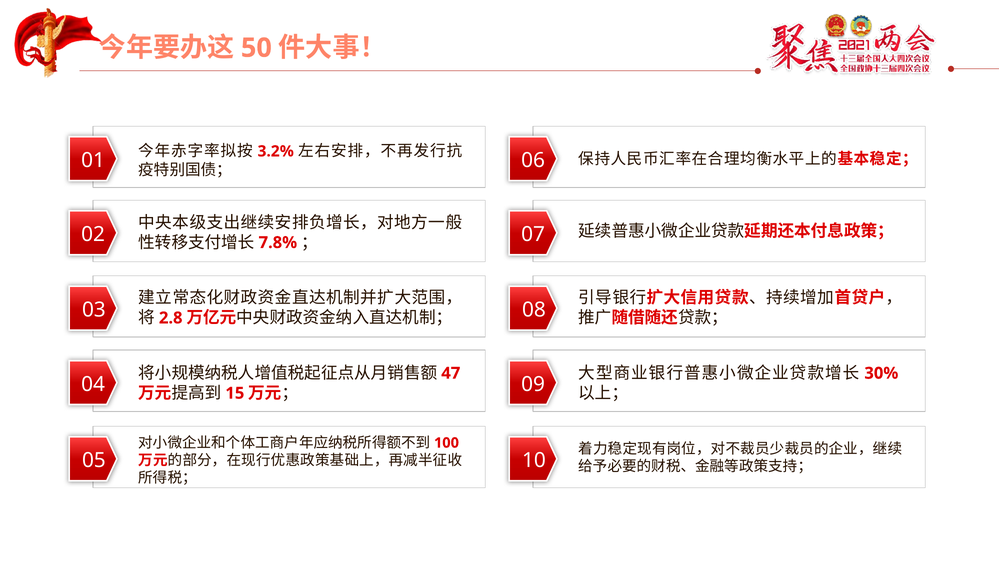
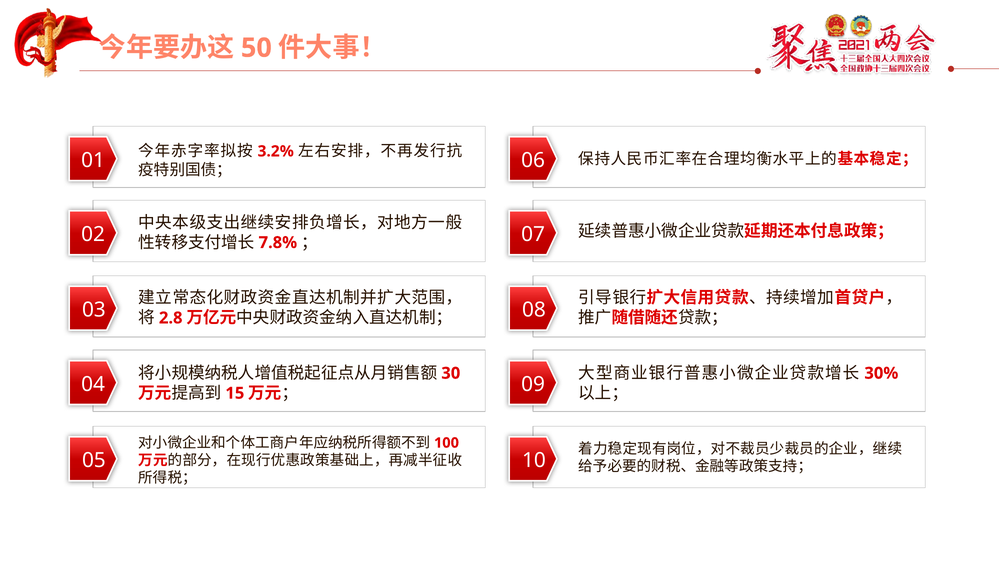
47: 47 -> 30
